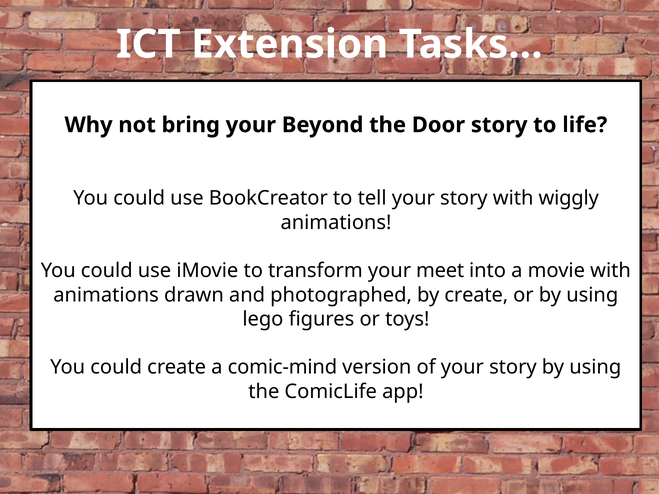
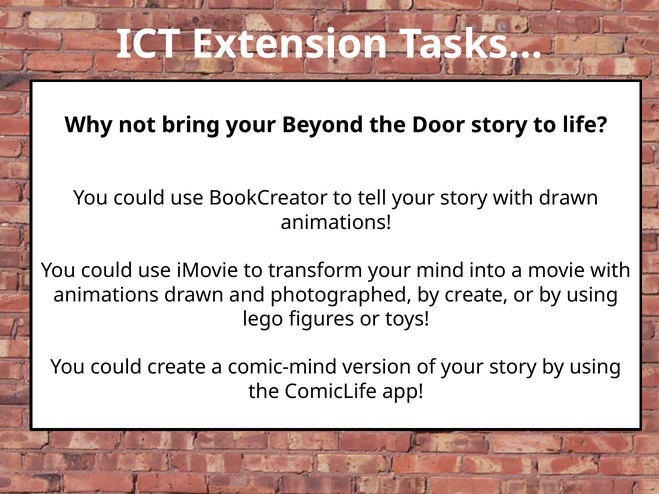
with wiggly: wiggly -> drawn
meet: meet -> mind
